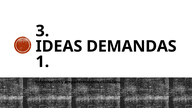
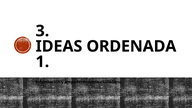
DEMANDAS: DEMANDAS -> ORDENADA
